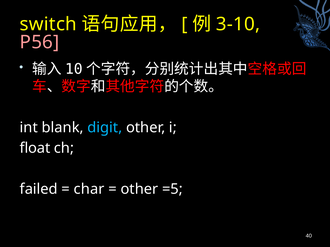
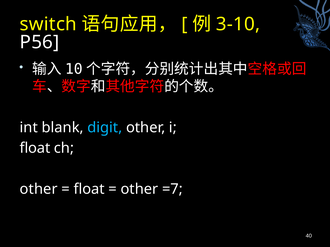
P56 colour: pink -> white
failed at (39, 190): failed -> other
char at (89, 190): char -> float
=5: =5 -> =7
